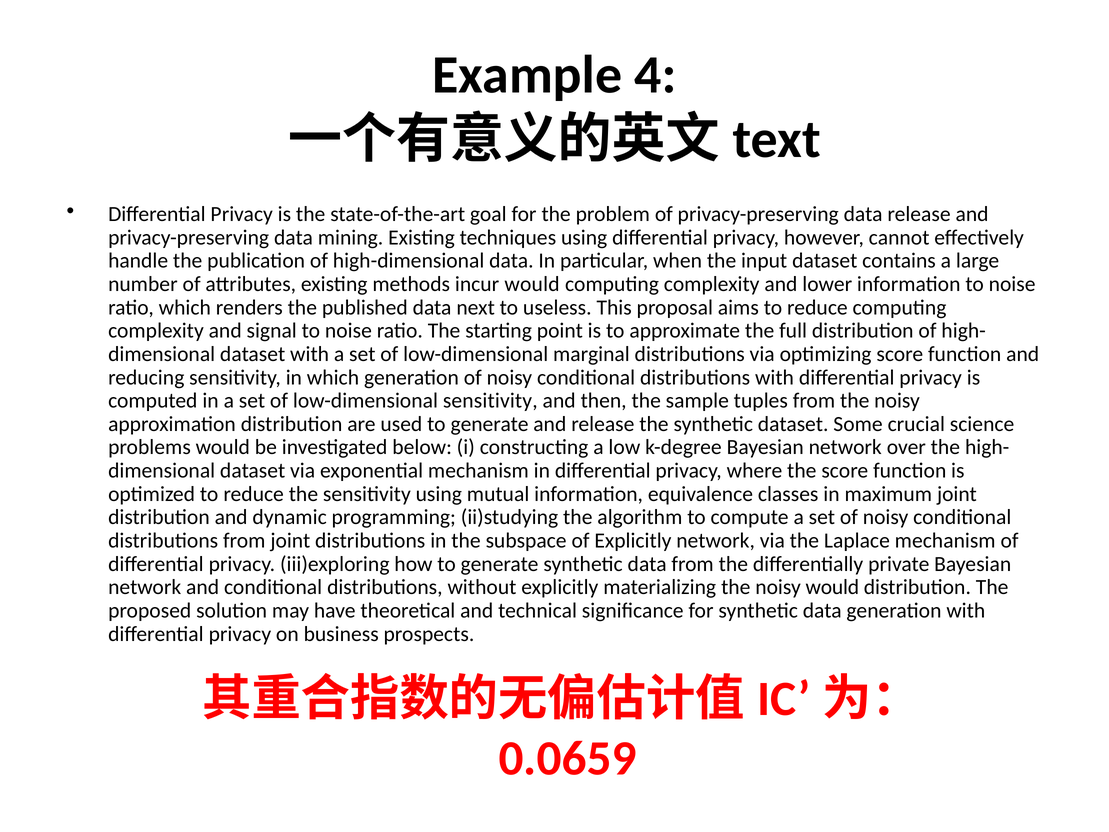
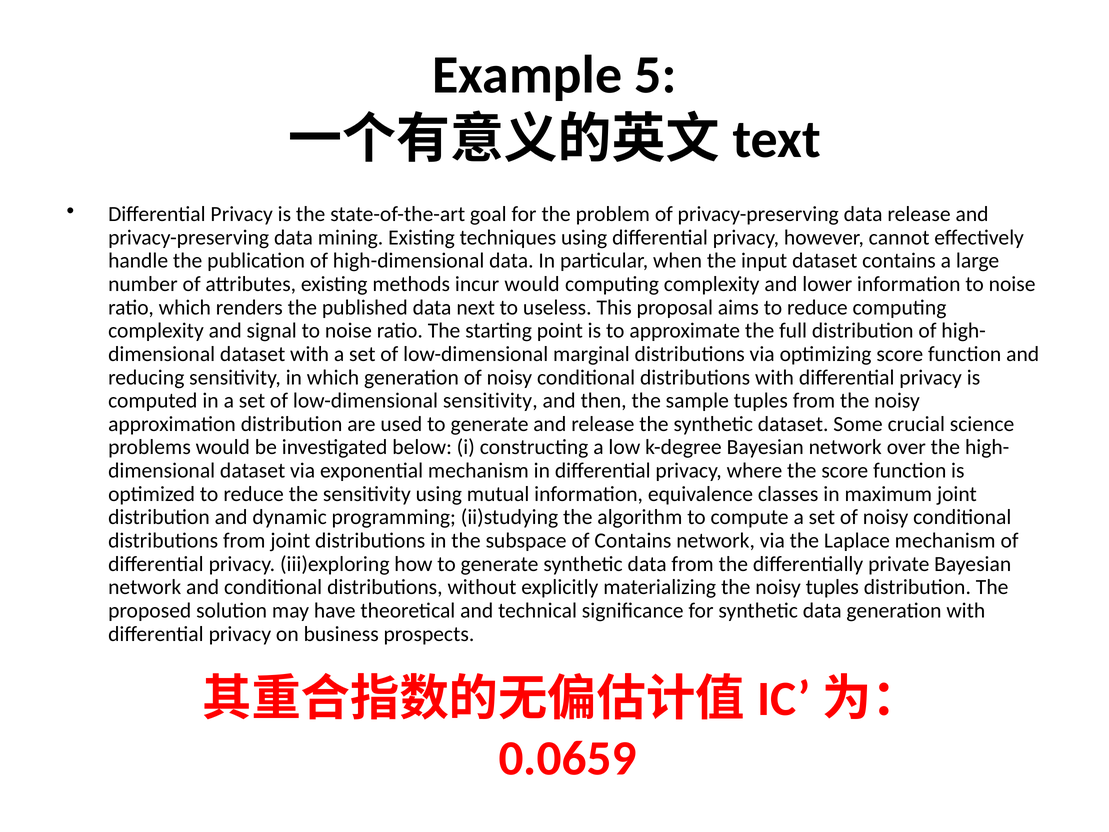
4: 4 -> 5
of Explicitly: Explicitly -> Contains
noisy would: would -> tuples
